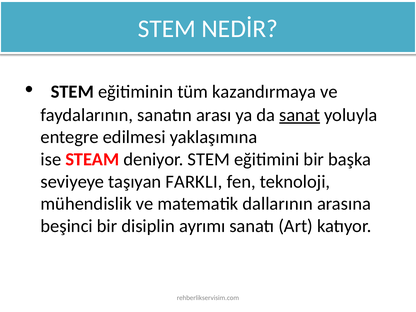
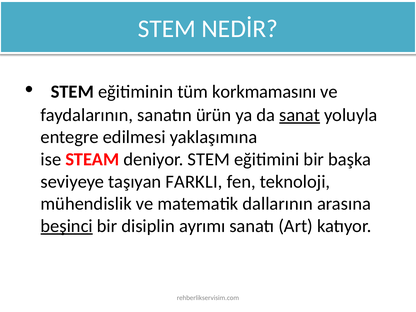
kazandırmaya: kazandırmaya -> korkmamasını
arası: arası -> ürün
beşinci underline: none -> present
